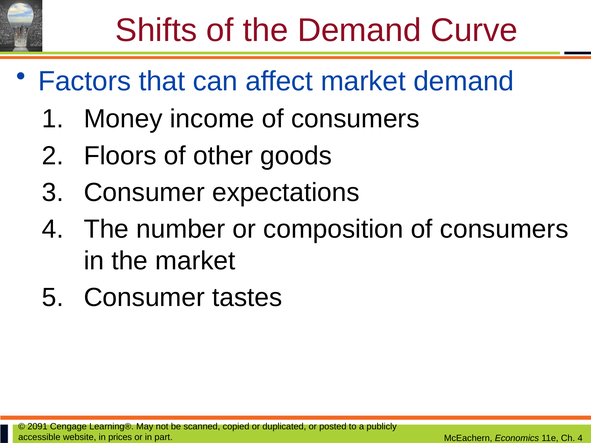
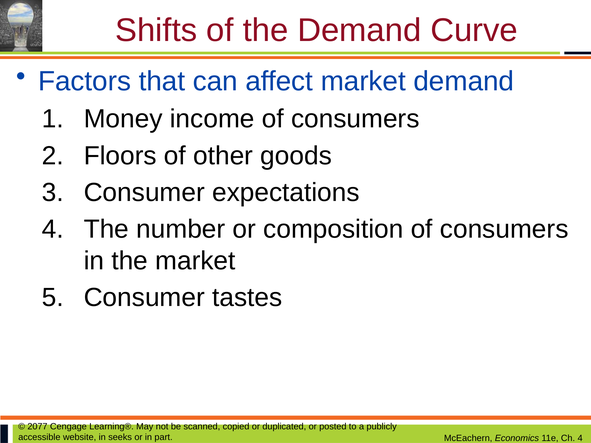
2091: 2091 -> 2077
prices: prices -> seeks
